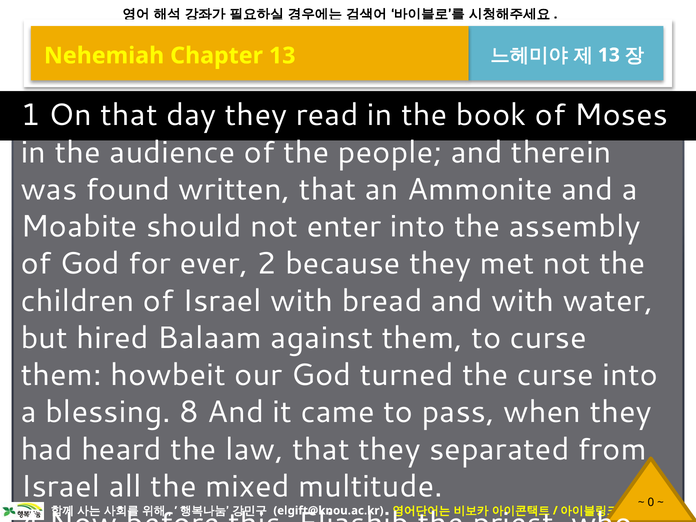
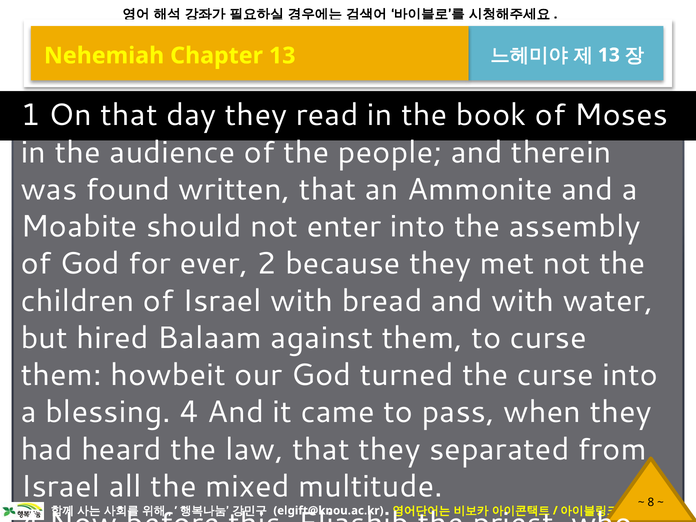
blessing 8: 8 -> 4
0: 0 -> 8
